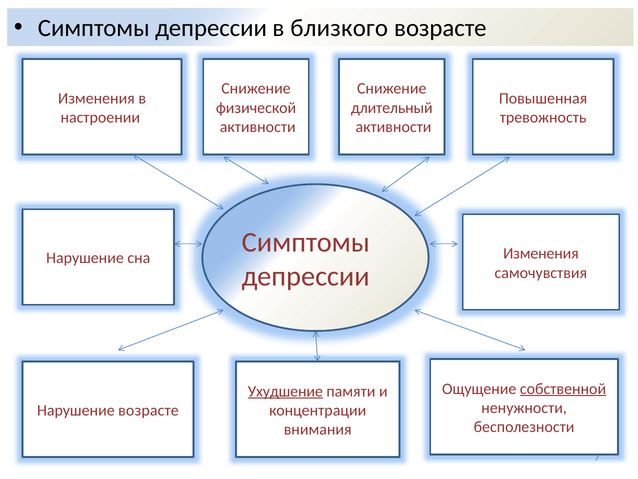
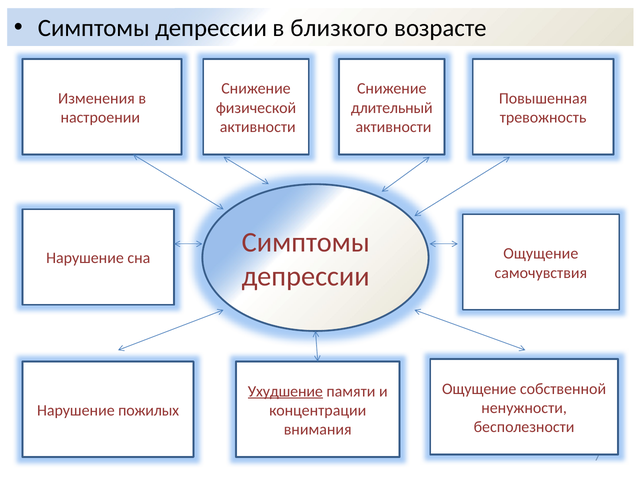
Изменения at (541, 253): Изменения -> Ощущение
собственной underline: present -> none
Нарушение возрасте: возрасте -> пожилых
